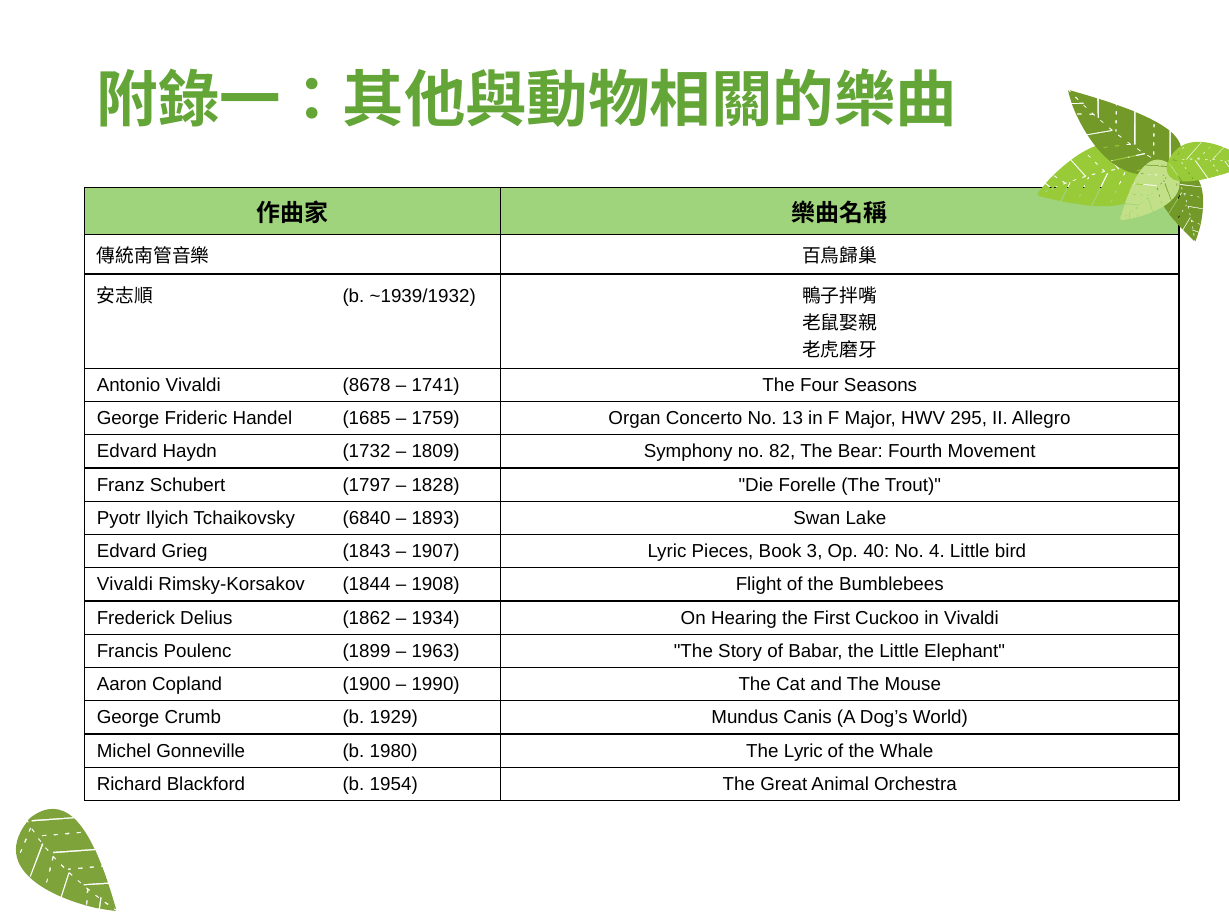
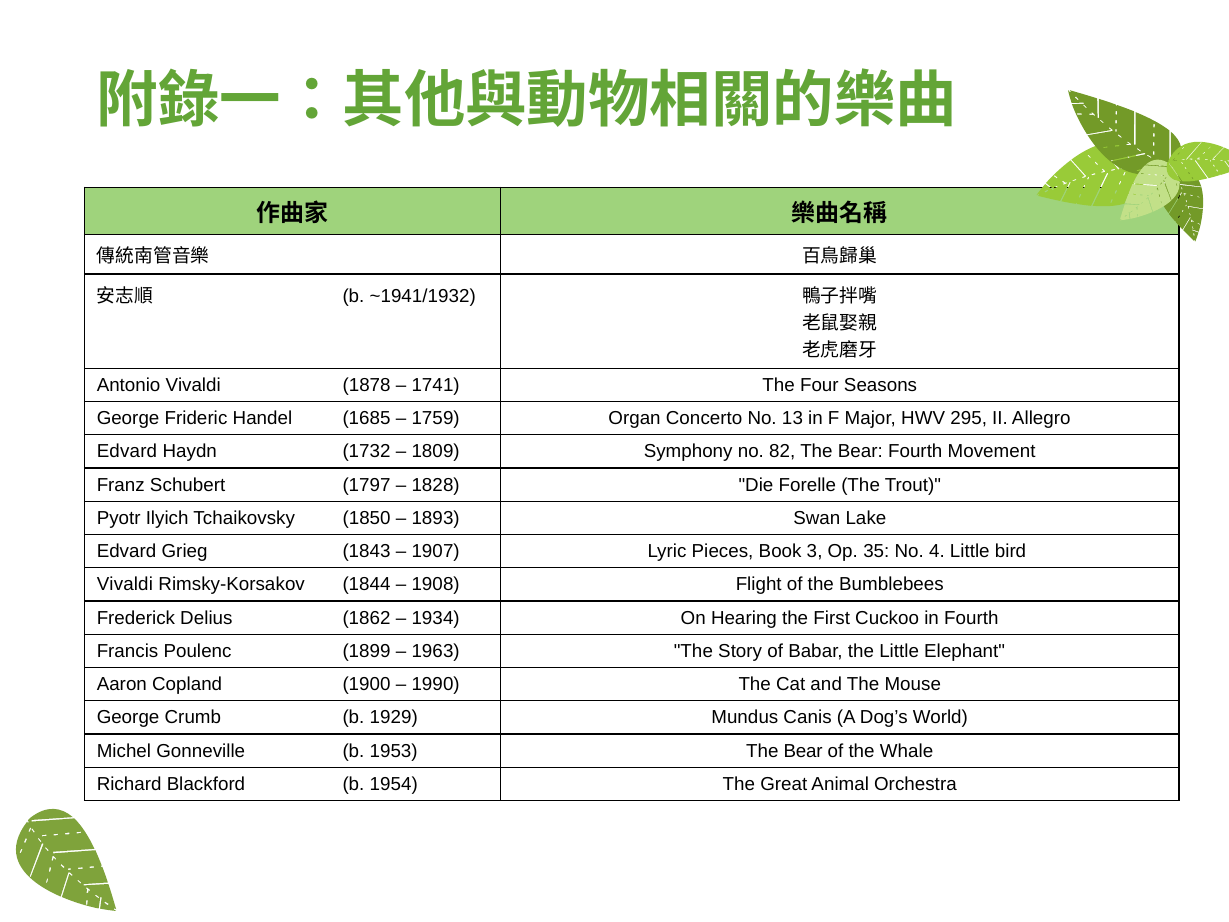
~1939/1932: ~1939/1932 -> ~1941/1932
8678: 8678 -> 1878
6840: 6840 -> 1850
40: 40 -> 35
in Vivaldi: Vivaldi -> Fourth
1980: 1980 -> 1953
Lyric at (803, 751): Lyric -> Bear
